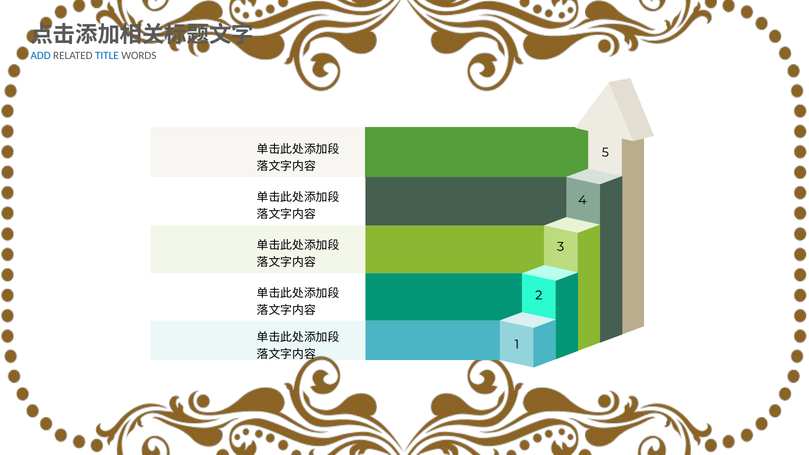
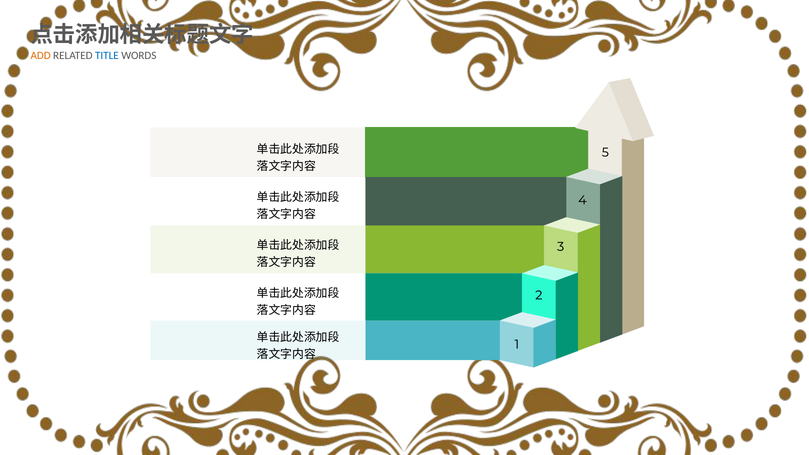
ADD colour: blue -> orange
